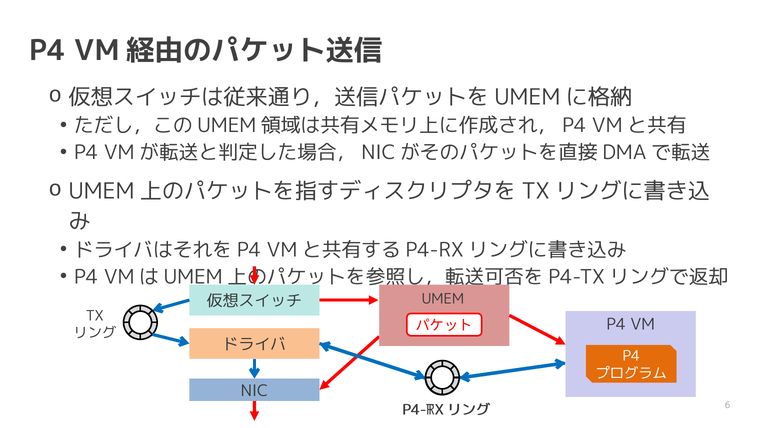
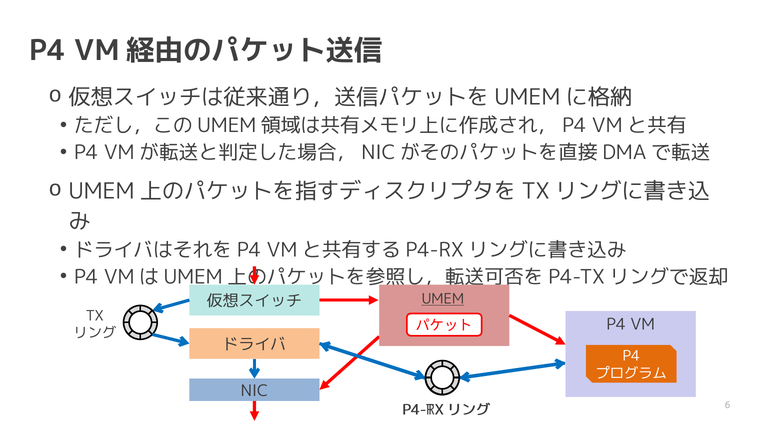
UMEM underline: none -> present
